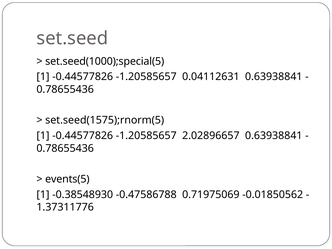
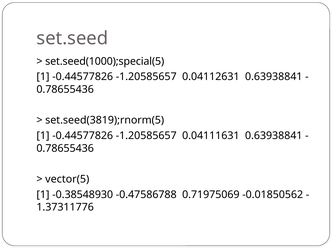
set.seed(1575);rnorm(5: set.seed(1575);rnorm(5 -> set.seed(3819);rnorm(5
2.02896657: 2.02896657 -> 0.04111631
events(5: events(5 -> vector(5
